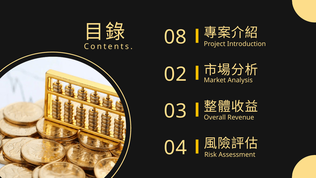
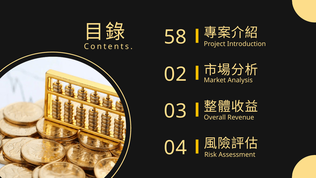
08: 08 -> 58
